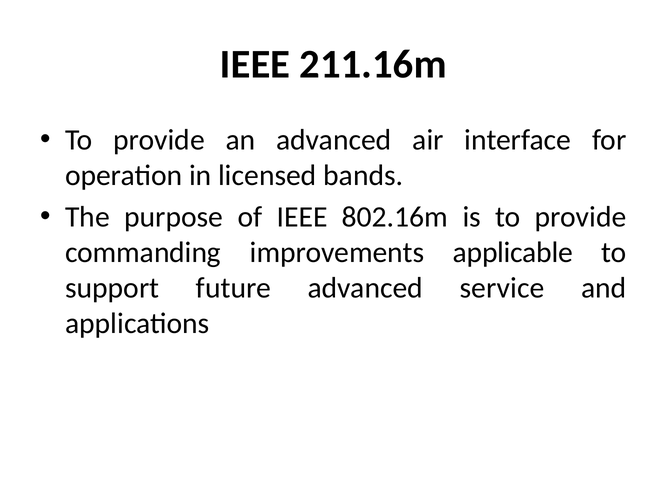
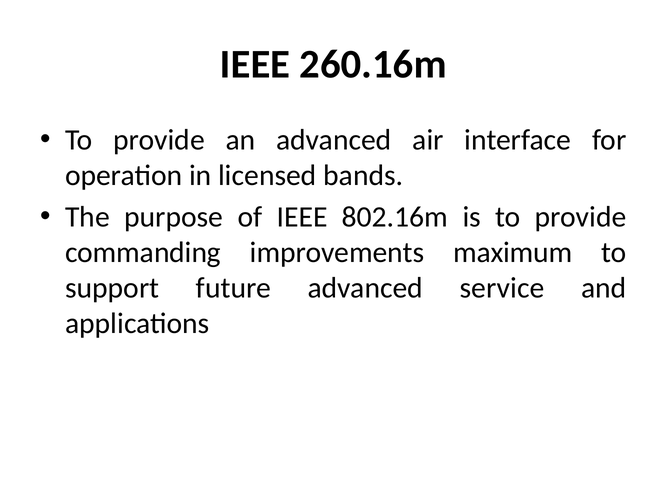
211.16m: 211.16m -> 260.16m
applicable: applicable -> maximum
